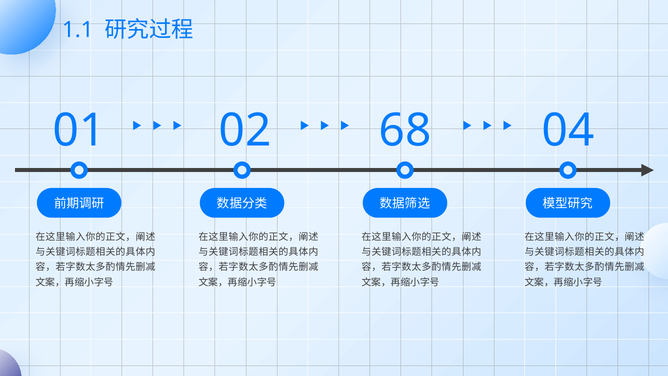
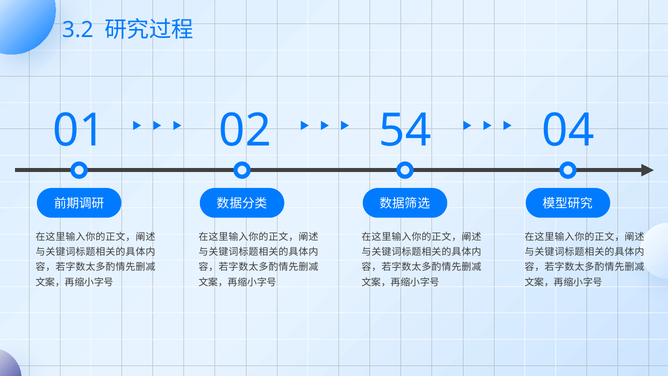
1.1: 1.1 -> 3.2
68: 68 -> 54
